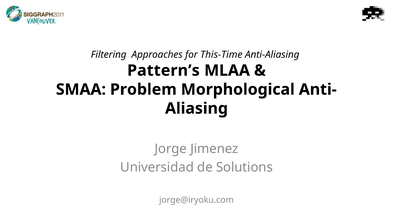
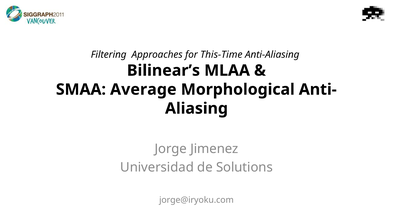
Pattern’s: Pattern’s -> Bilinear’s
Problem: Problem -> Average
